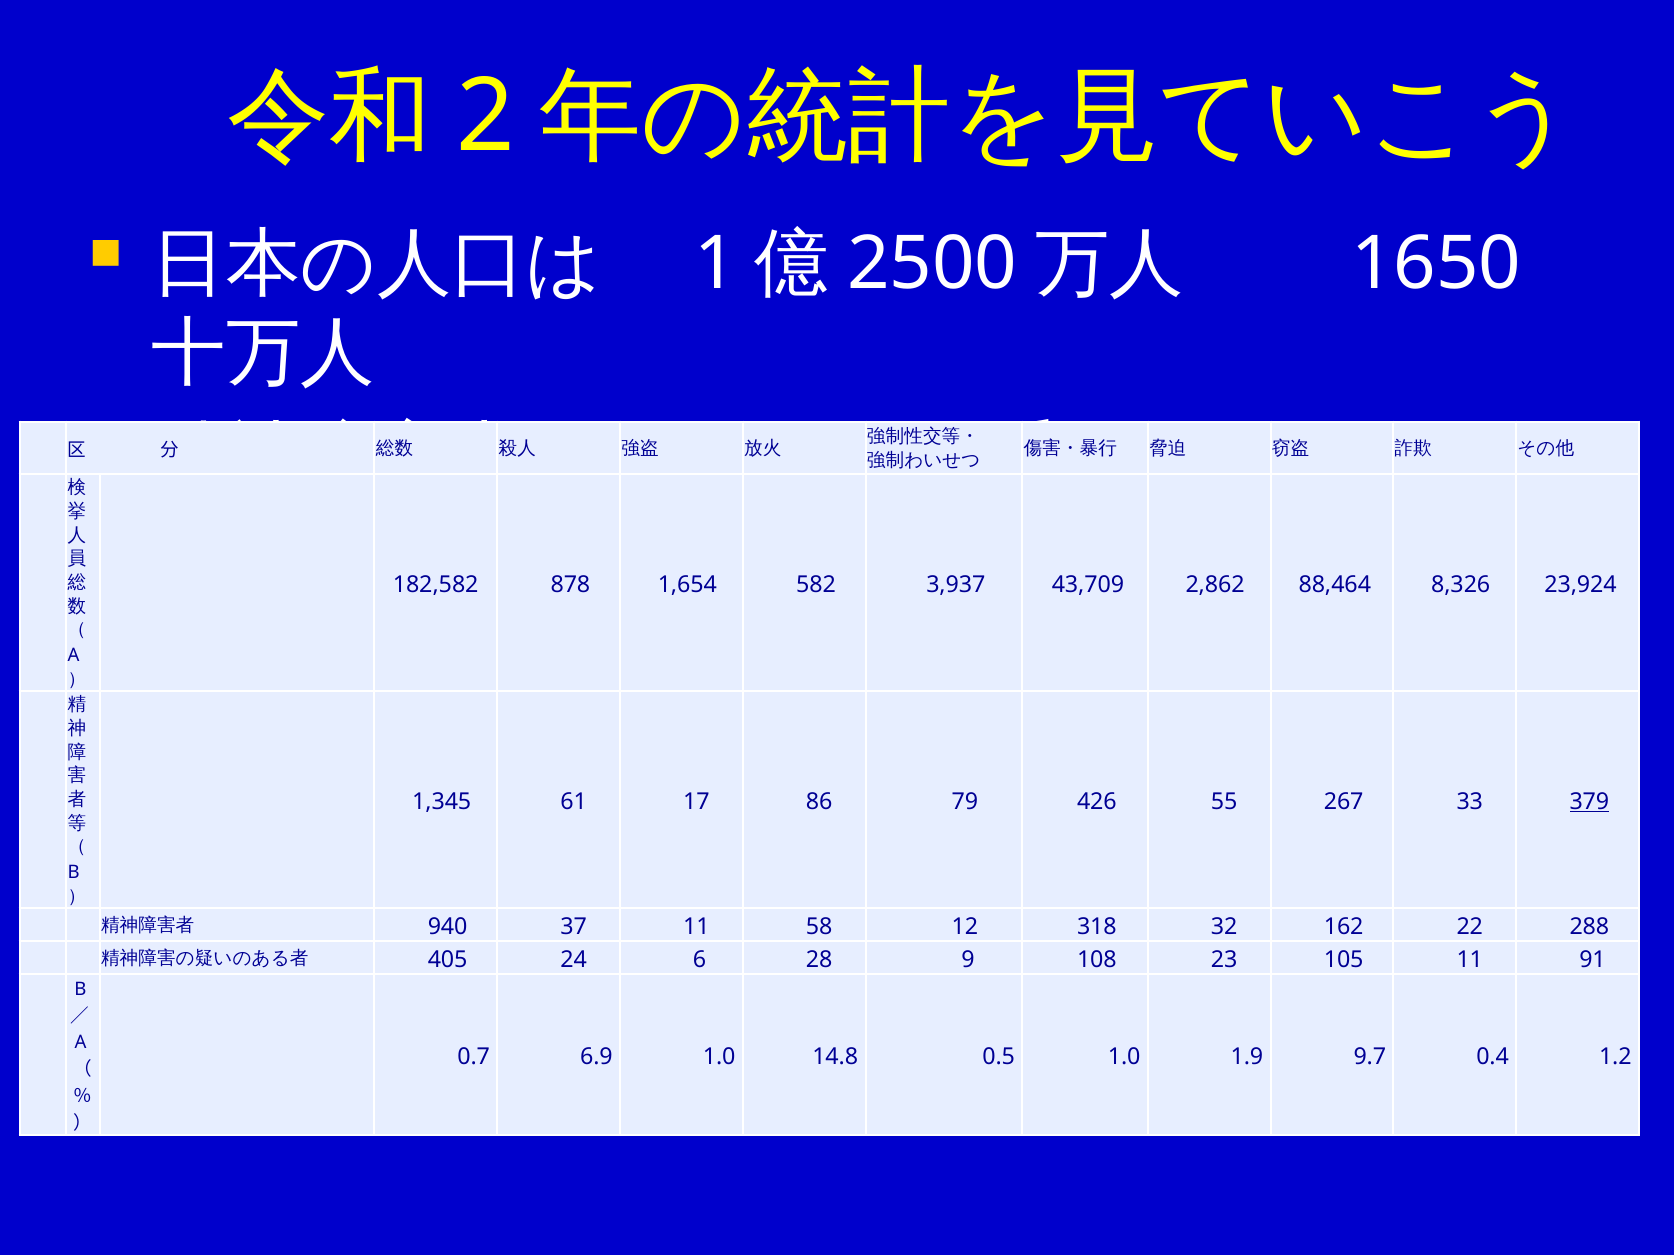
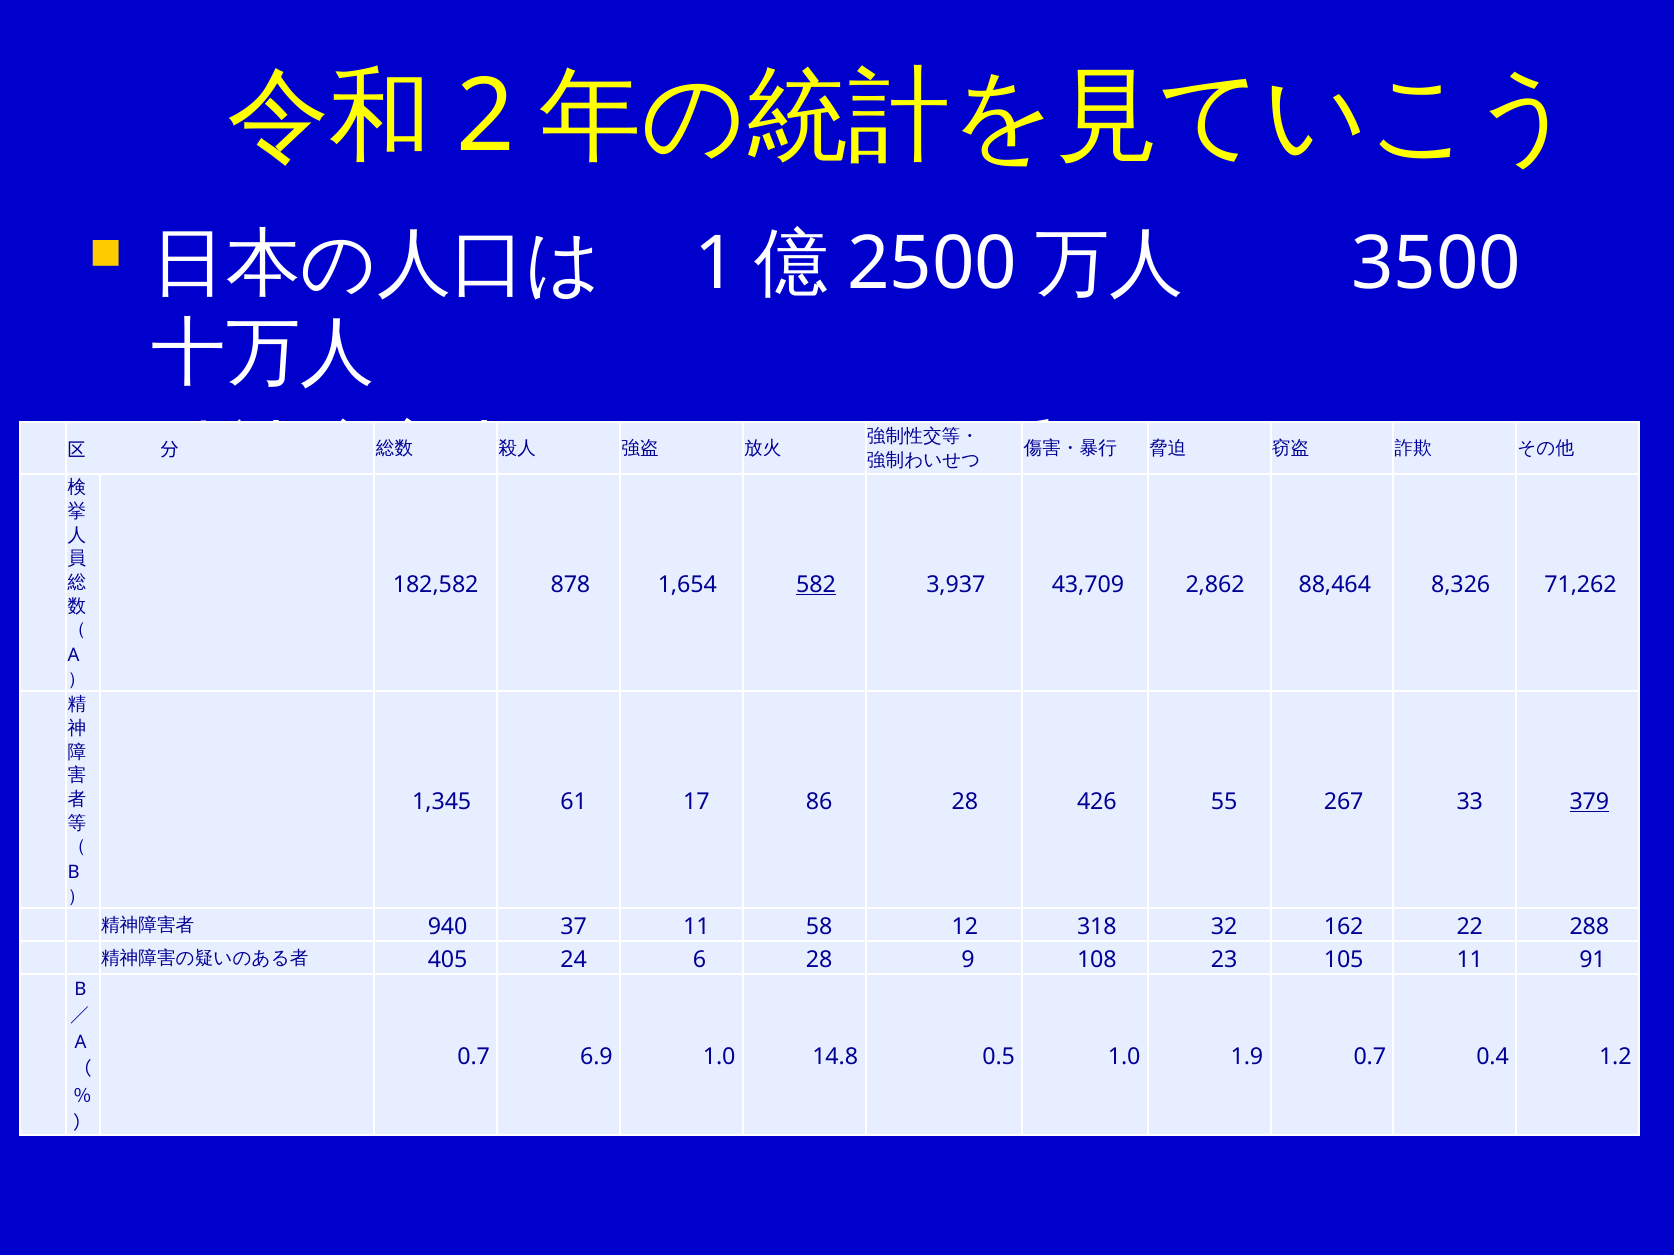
1650: 1650 -> 3500
582 underline: none -> present
23,924: 23,924 -> 71,262
86 79: 79 -> 28
1.9 9.7: 9.7 -> 0.7
